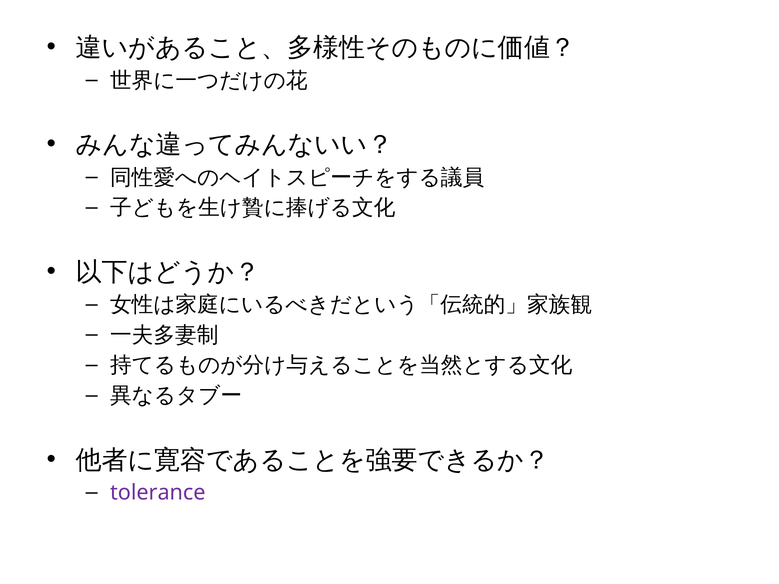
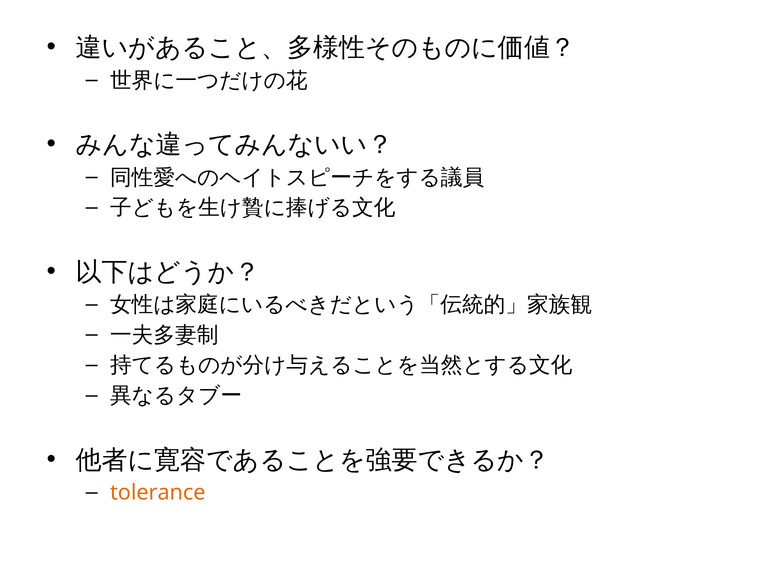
tolerance colour: purple -> orange
